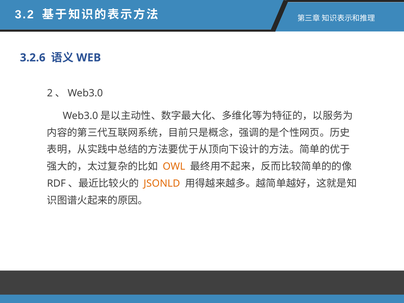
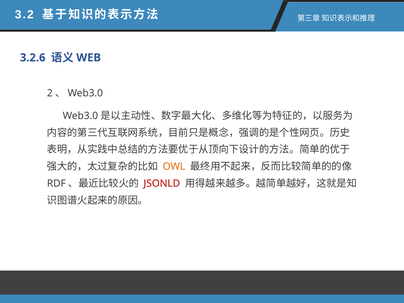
JSONLD colour: orange -> red
